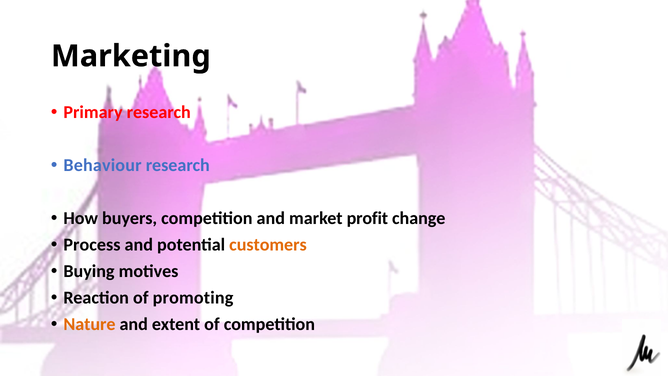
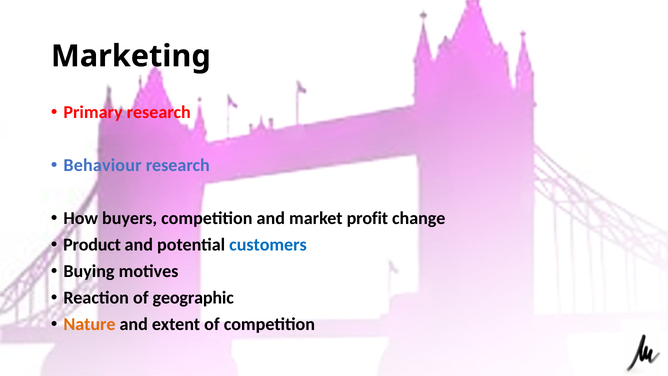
Process: Process -> Product
customers colour: orange -> blue
promoting: promoting -> geographic
